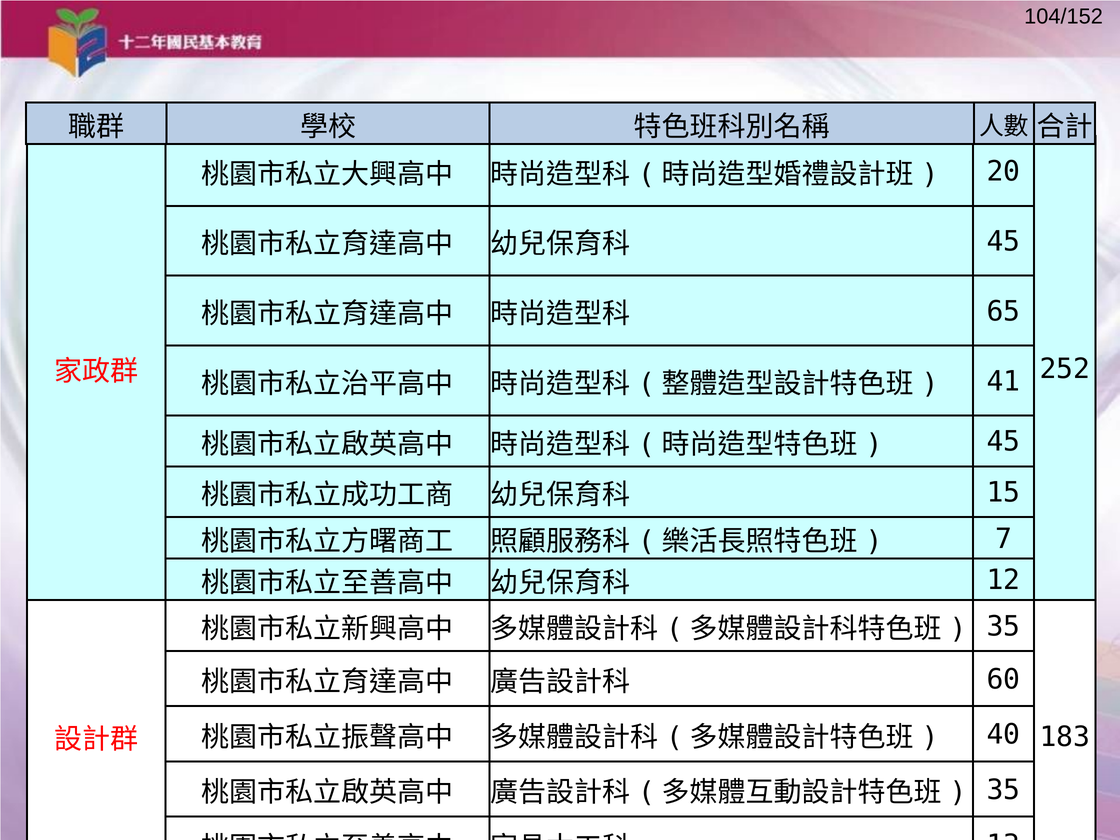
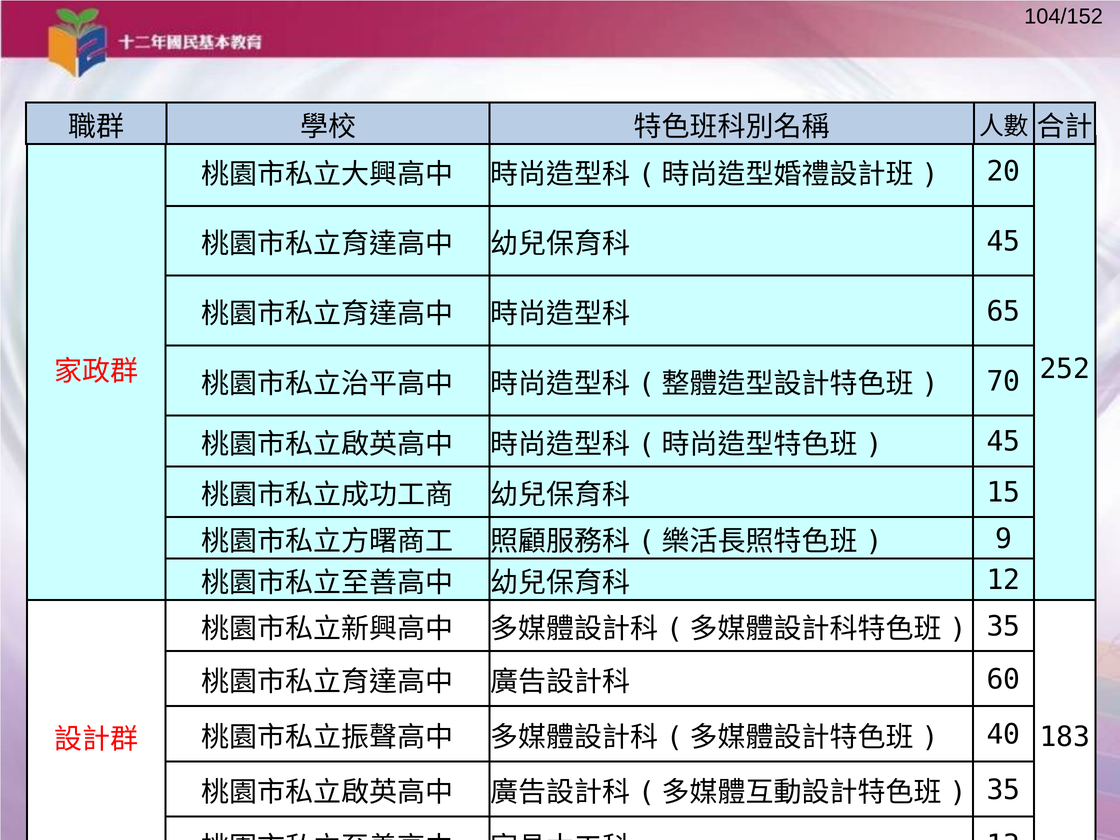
41: 41 -> 70
7: 7 -> 9
